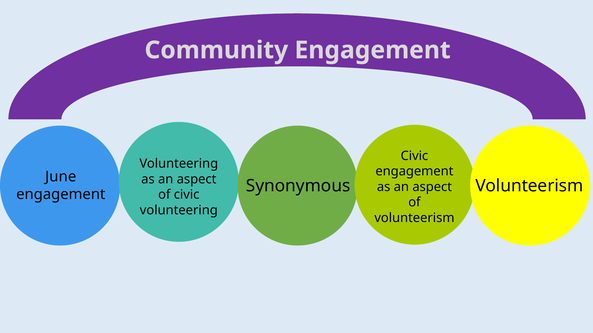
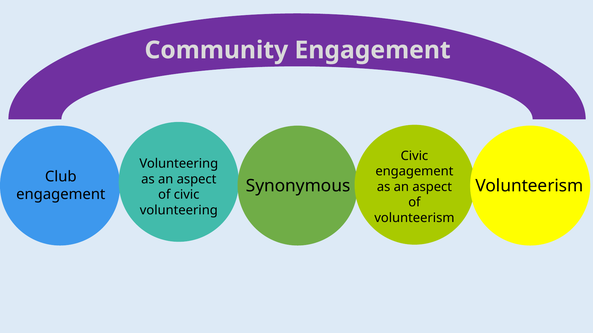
June: June -> Club
